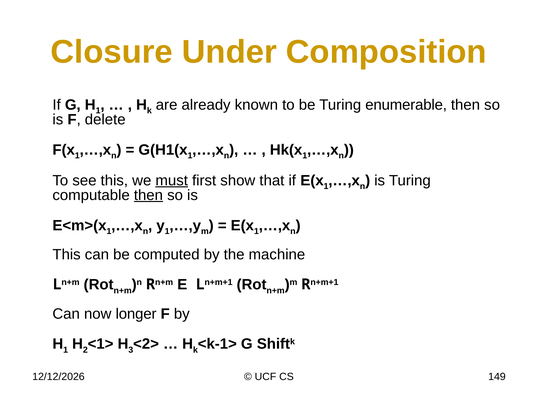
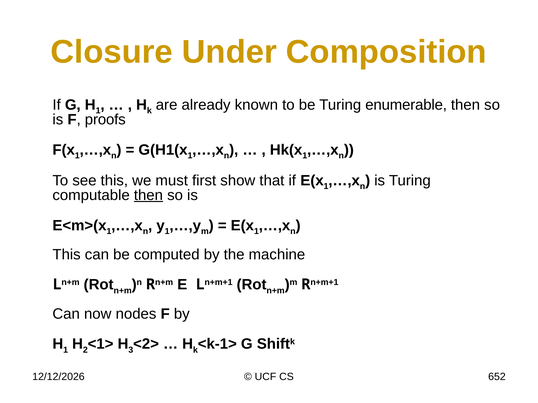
delete: delete -> proofs
must underline: present -> none
longer: longer -> nodes
149: 149 -> 652
